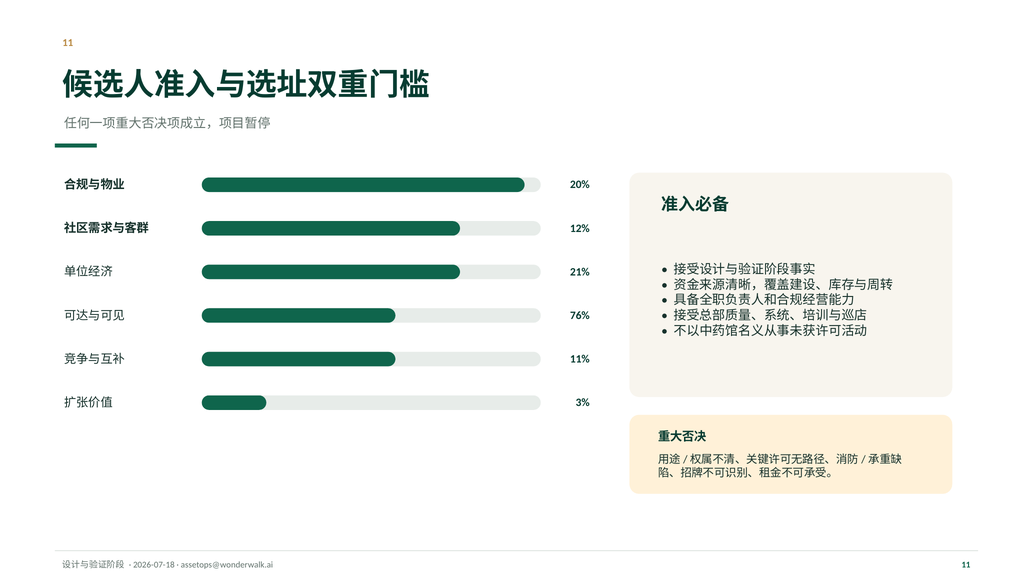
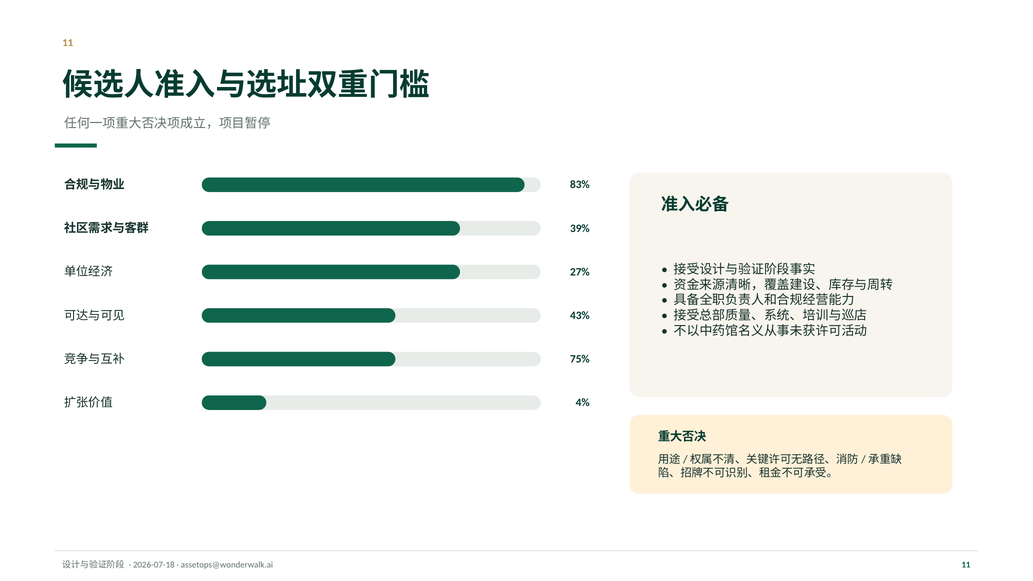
20%: 20% -> 83%
12%: 12% -> 39%
21%: 21% -> 27%
76%: 76% -> 43%
11%: 11% -> 75%
3%: 3% -> 4%
